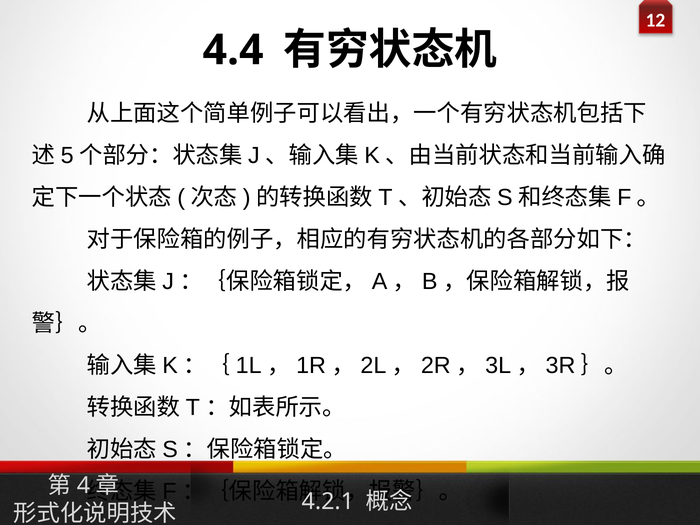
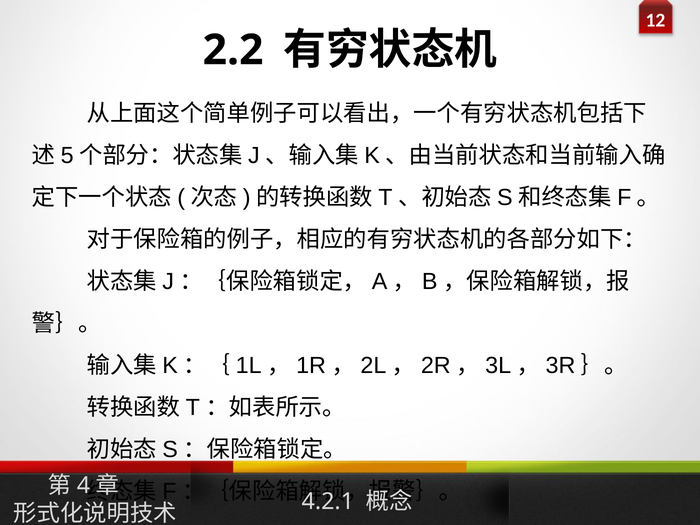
4.4: 4.4 -> 2.2
